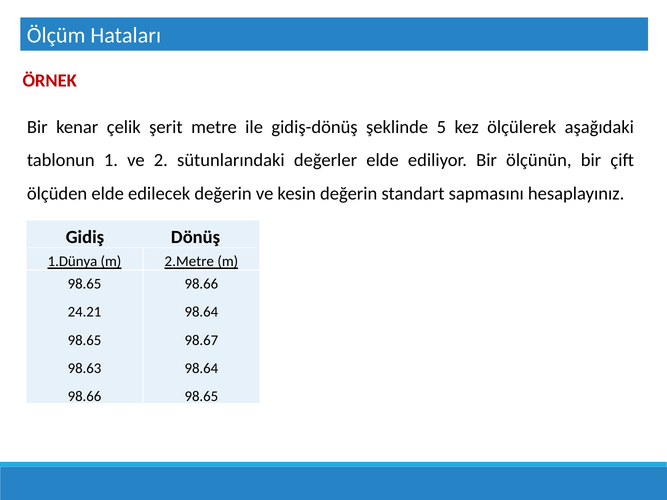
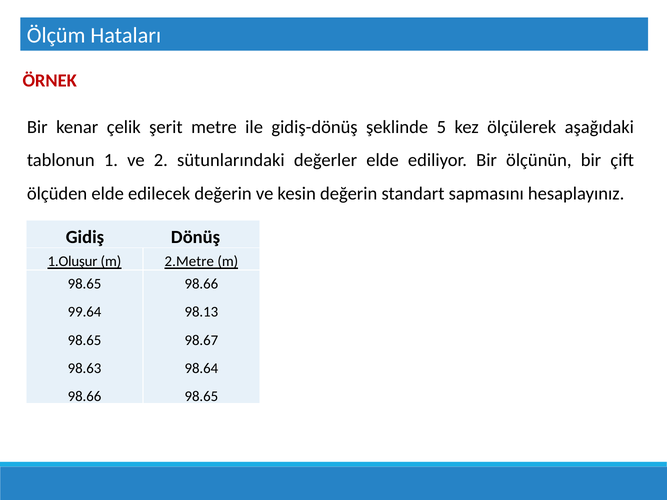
1.Dünya: 1.Dünya -> 1.Oluşur
24.21: 24.21 -> 99.64
98.64 at (201, 312): 98.64 -> 98.13
